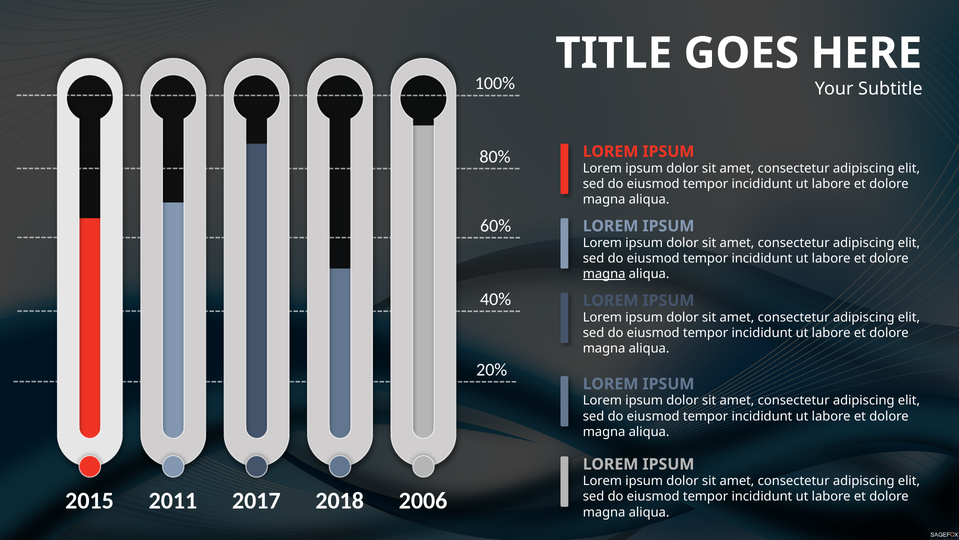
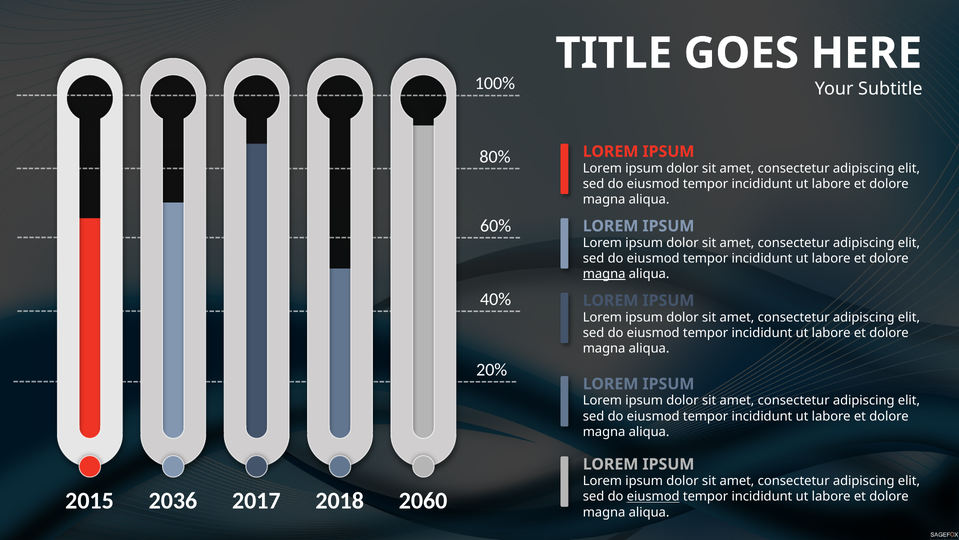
2011: 2011 -> 2036
2006: 2006 -> 2060
eiusmod at (653, 496) underline: none -> present
